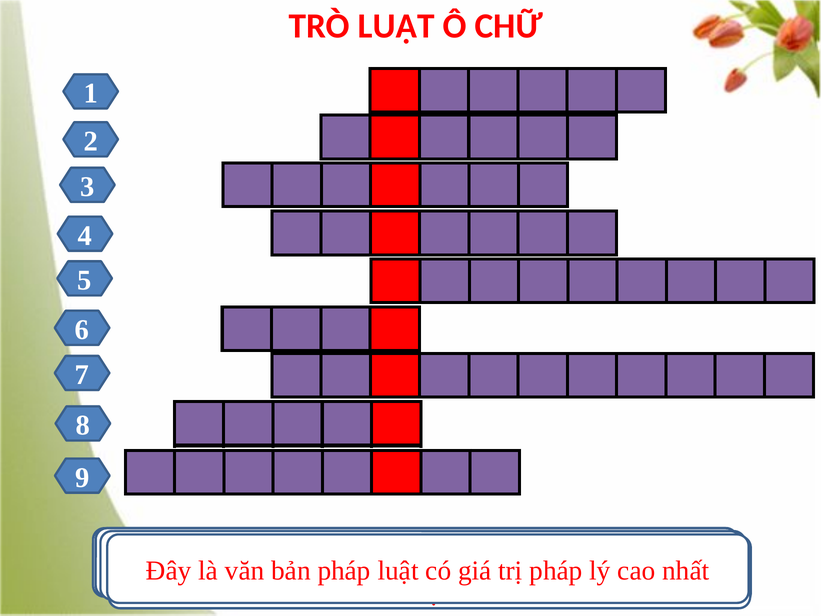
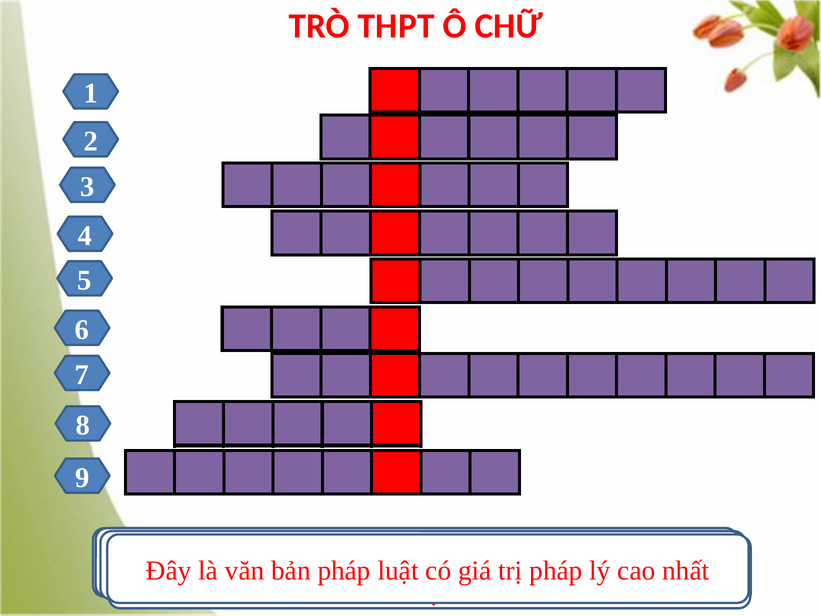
TRÒ LUẬT: LUẬT -> THPT
